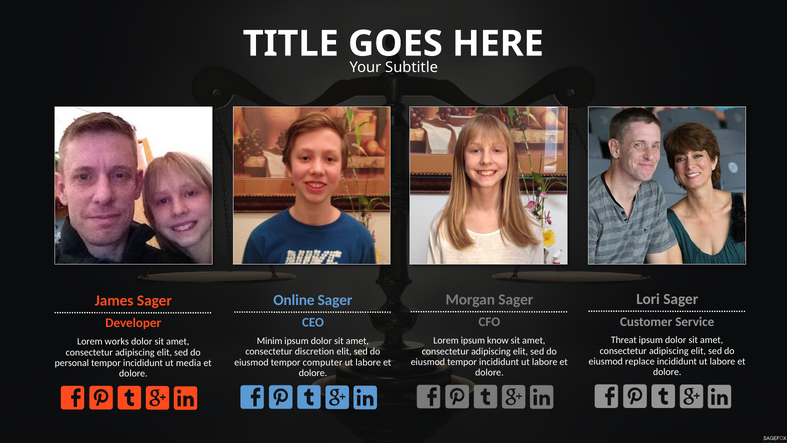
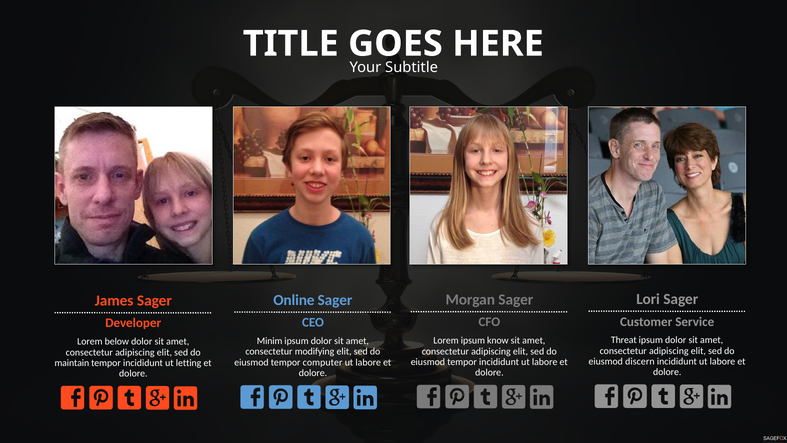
works: works -> below
discretion: discretion -> modifying
replace: replace -> discern
personal: personal -> maintain
media: media -> letting
